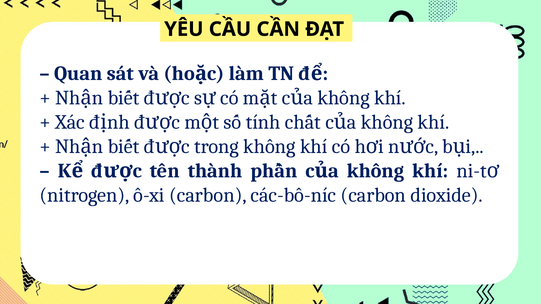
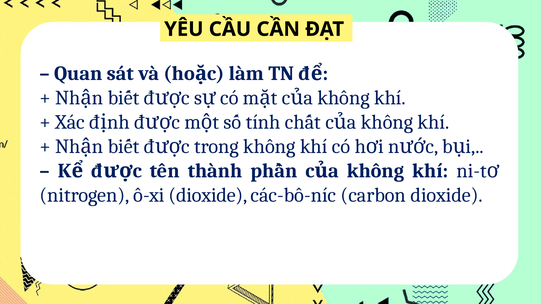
ô-xi carbon: carbon -> dioxide
